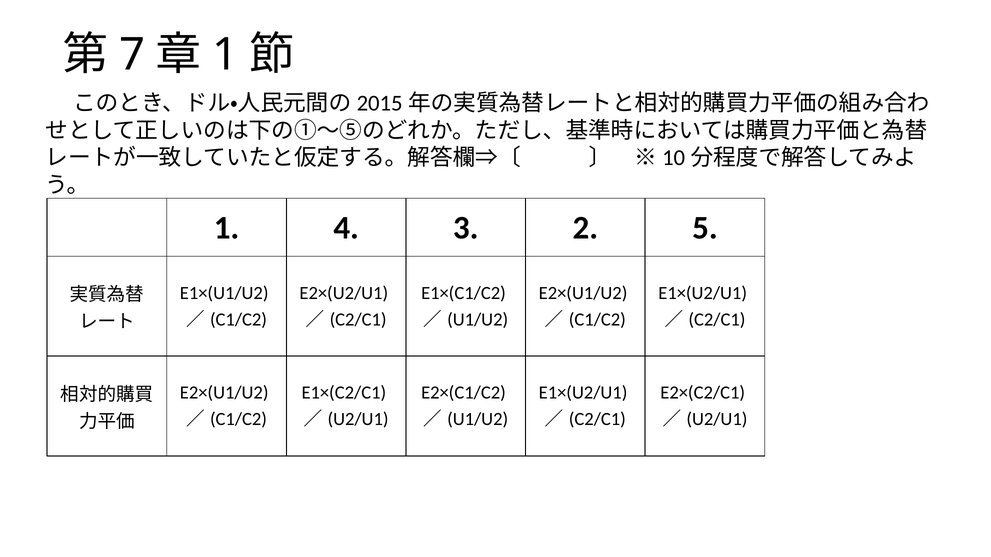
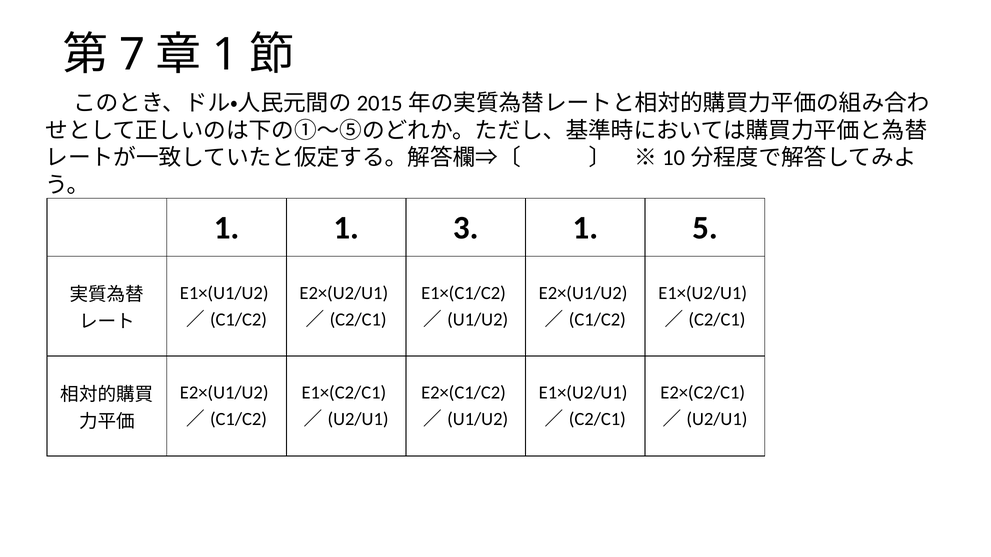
1 4: 4 -> 1
3 2: 2 -> 1
